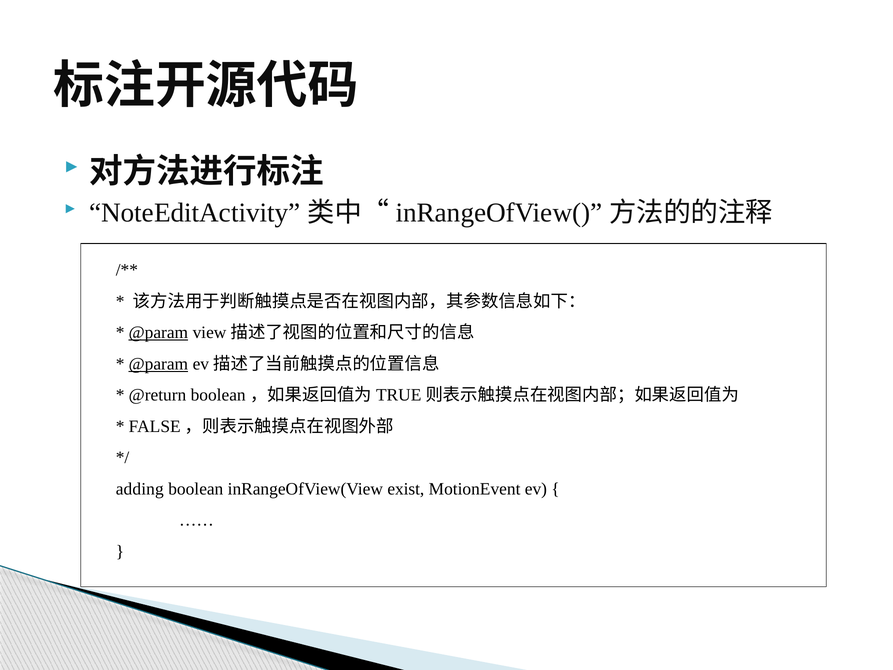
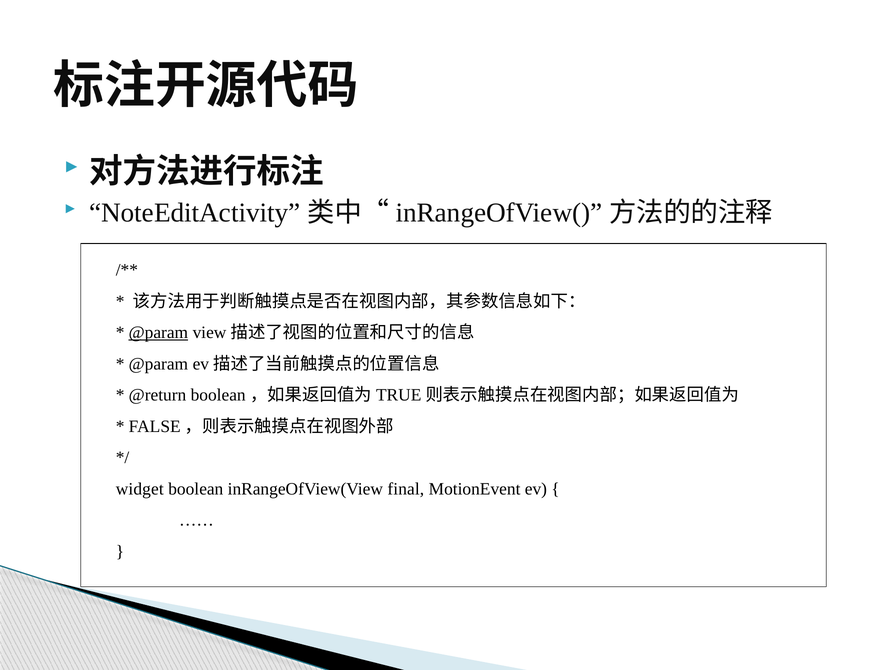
@param at (158, 364) underline: present -> none
adding: adding -> widget
exist: exist -> final
